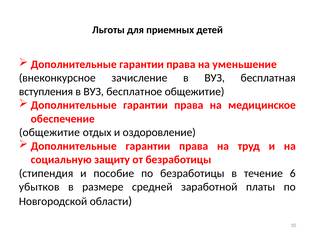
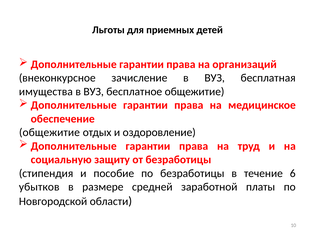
уменьшение: уменьшение -> организаций
вступления: вступления -> имущества
